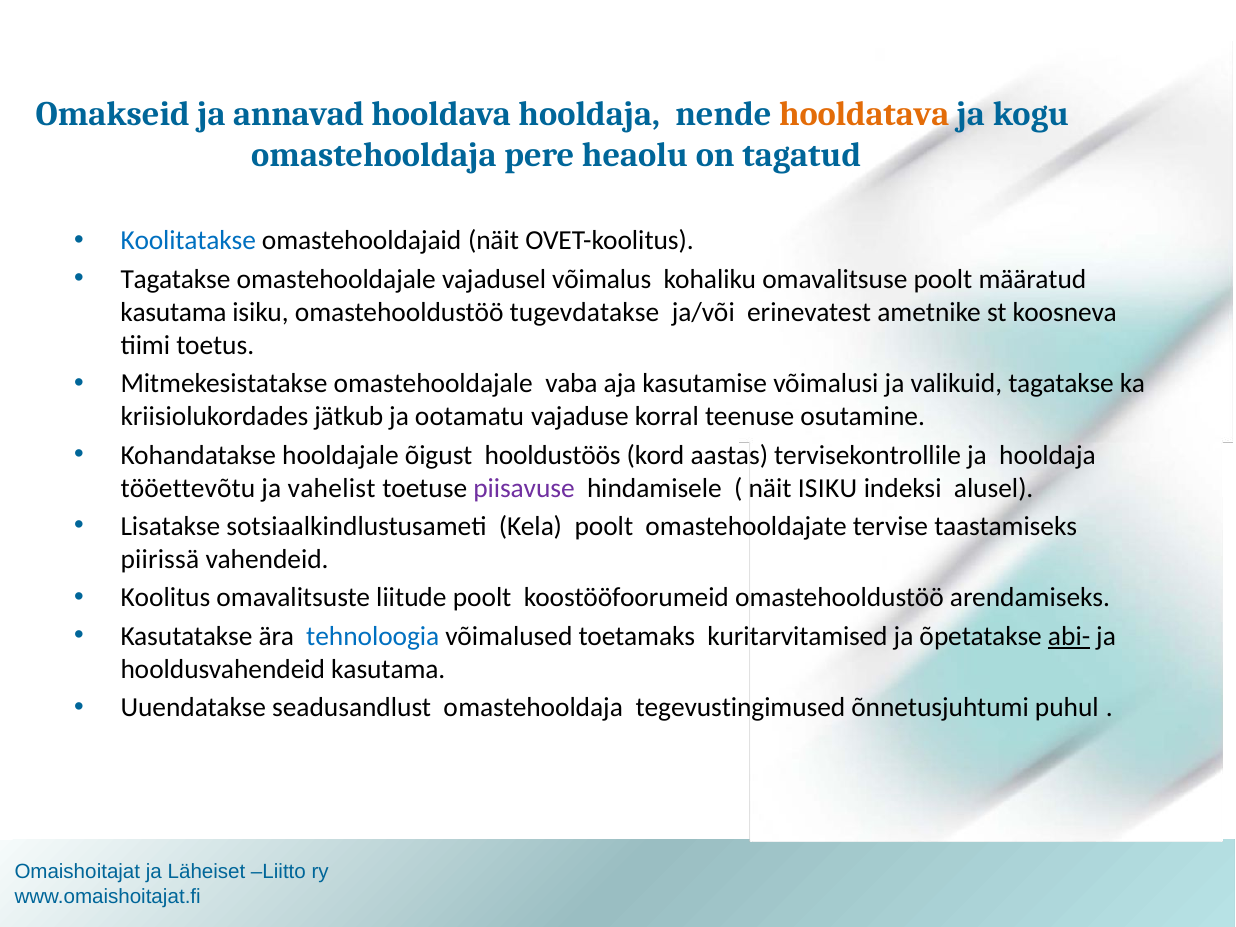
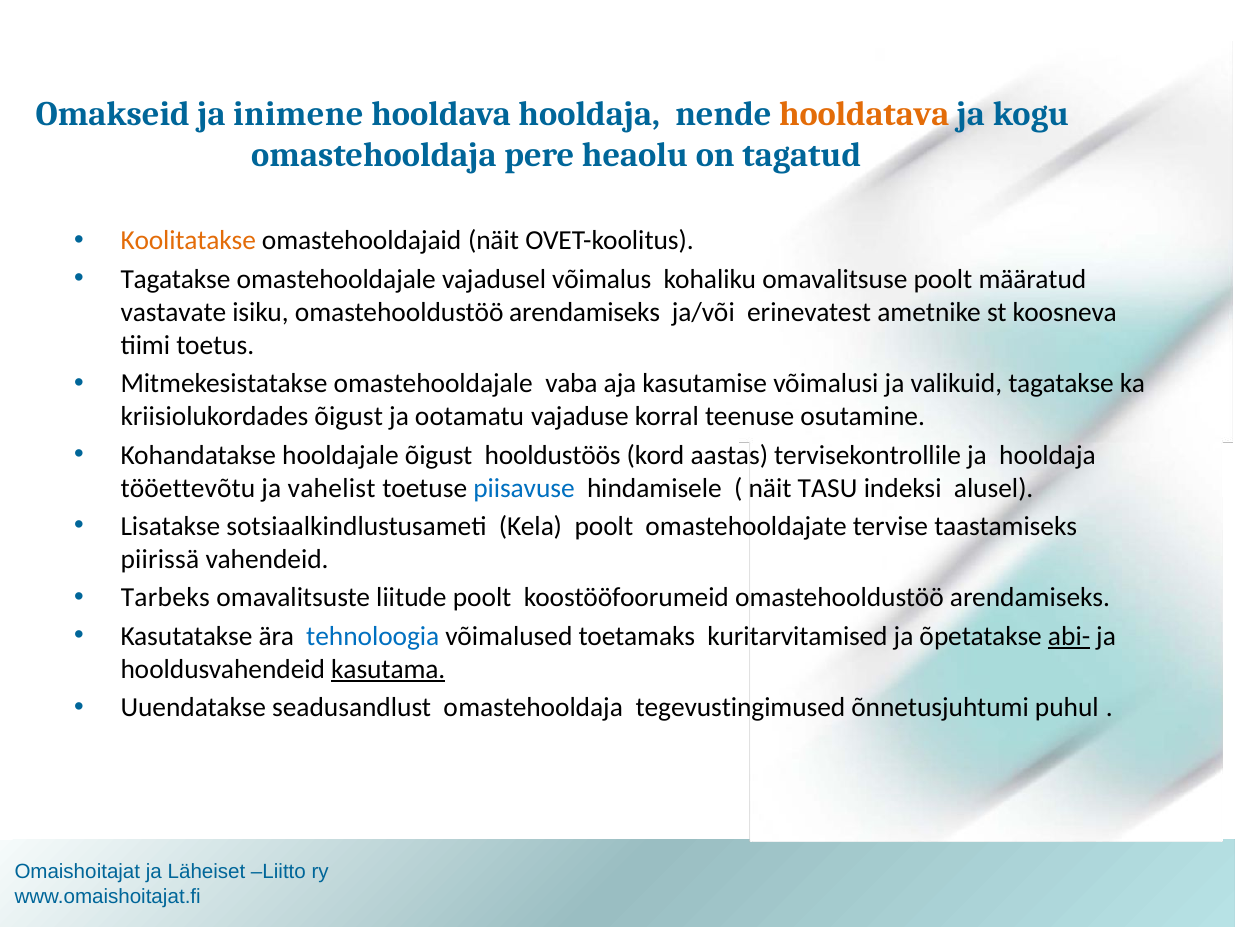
annavad: annavad -> inimene
Koolitatakse colour: blue -> orange
kasutama at (173, 312): kasutama -> vastavate
isiku omastehooldustöö tugevdatakse: tugevdatakse -> arendamiseks
kriisiolukordades jätkub: jätkub -> õigust
piisavuse colour: purple -> blue
näit ISIKU: ISIKU -> TASU
Koolitus: Koolitus -> Tarbeks
kasutama at (388, 669) underline: none -> present
